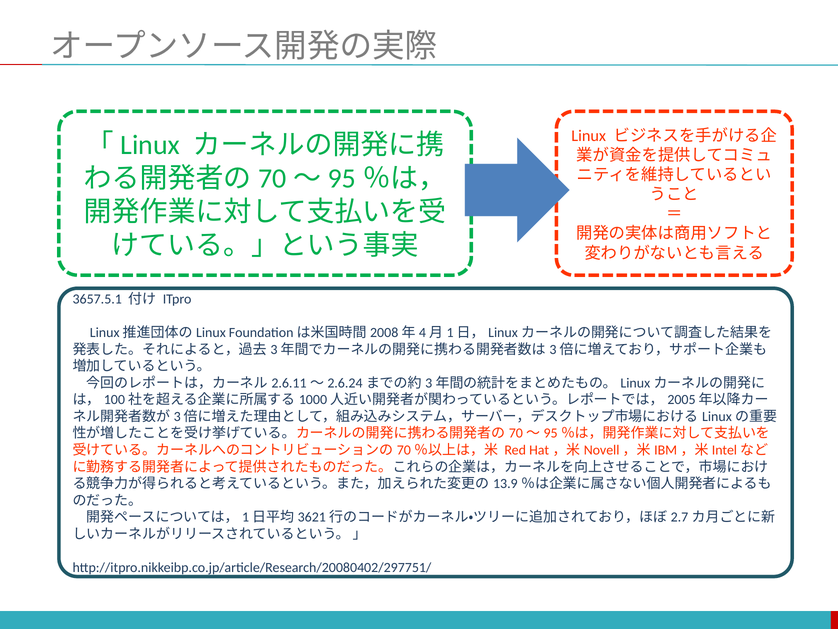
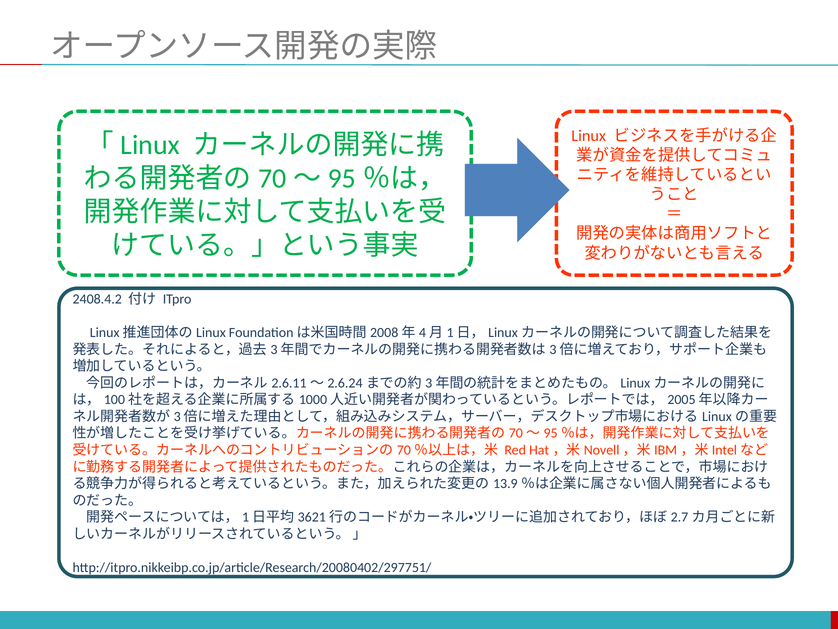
3657.5.1: 3657.5.1 -> 2408.4.2
